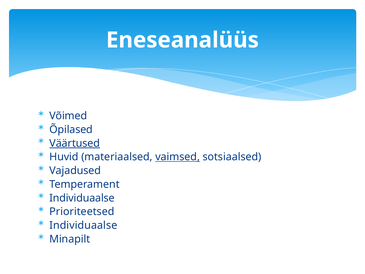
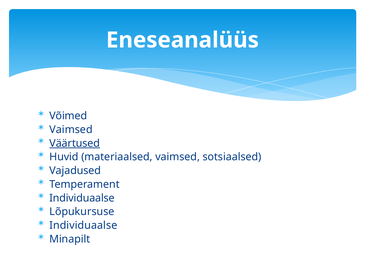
Õpilased at (71, 129): Õpilased -> Vaimsed
vaimsed at (178, 157) underline: present -> none
Prioriteetsed: Prioriteetsed -> Lõpukursuse
